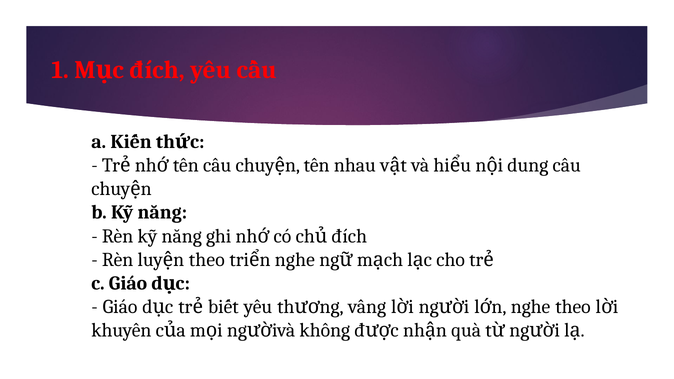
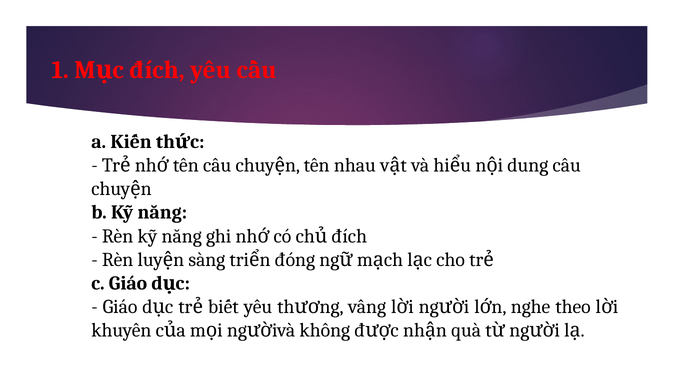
theo at (207, 260): theo -> sàng
nghe at (295, 260): nghe -> đóng
